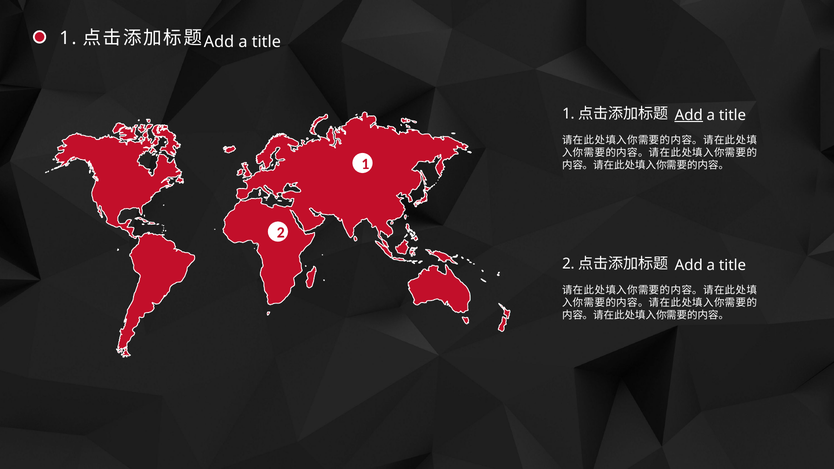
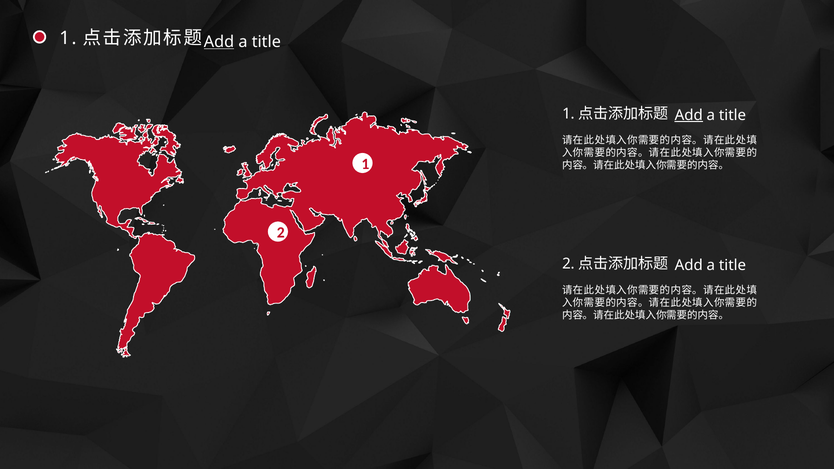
Add at (219, 42) underline: none -> present
